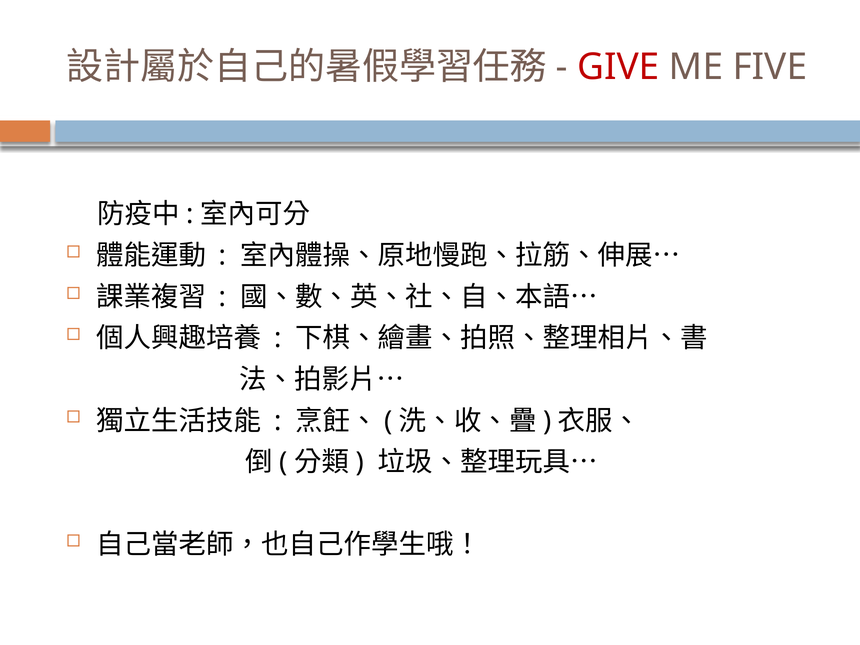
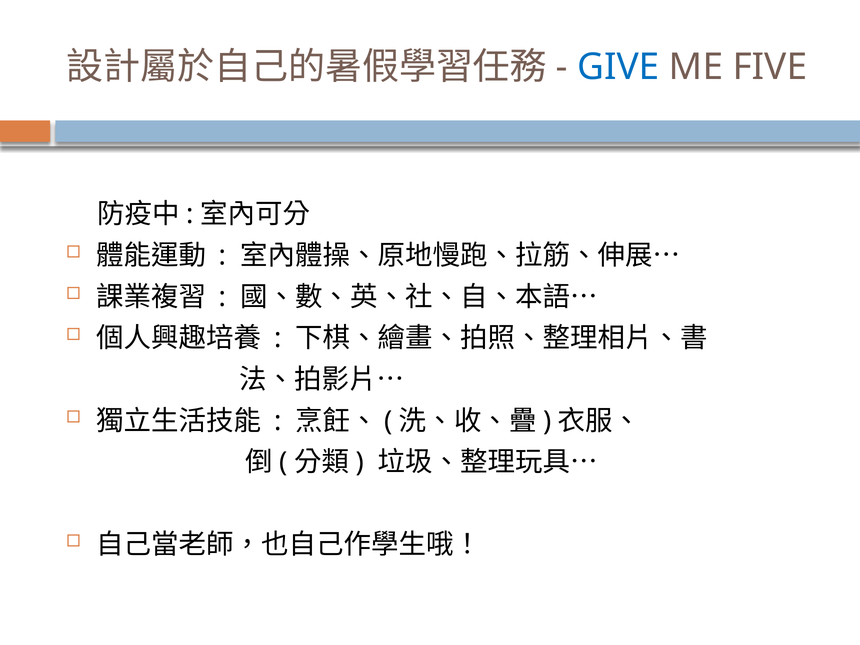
GIVE colour: red -> blue
